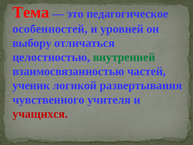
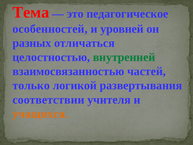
выбору: выбору -> разных
ученик: ученик -> только
чувственного: чувственного -> соответствии
учащихся colour: red -> orange
